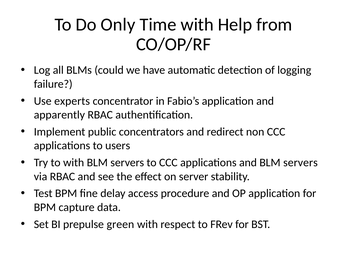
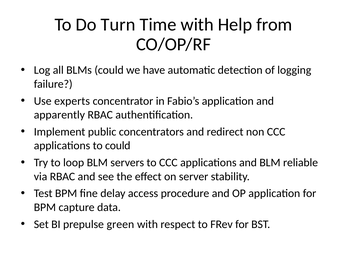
Only: Only -> Turn
to users: users -> could
to with: with -> loop
and BLM servers: servers -> reliable
